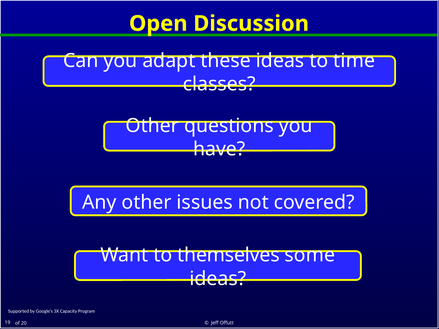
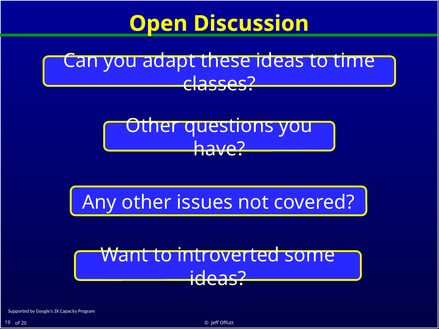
themselves: themselves -> introverted
